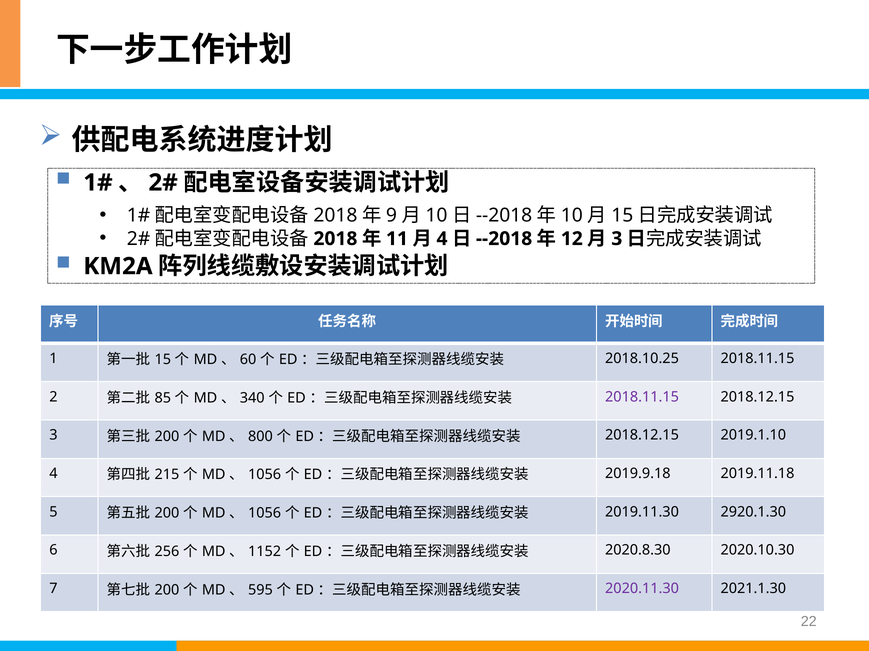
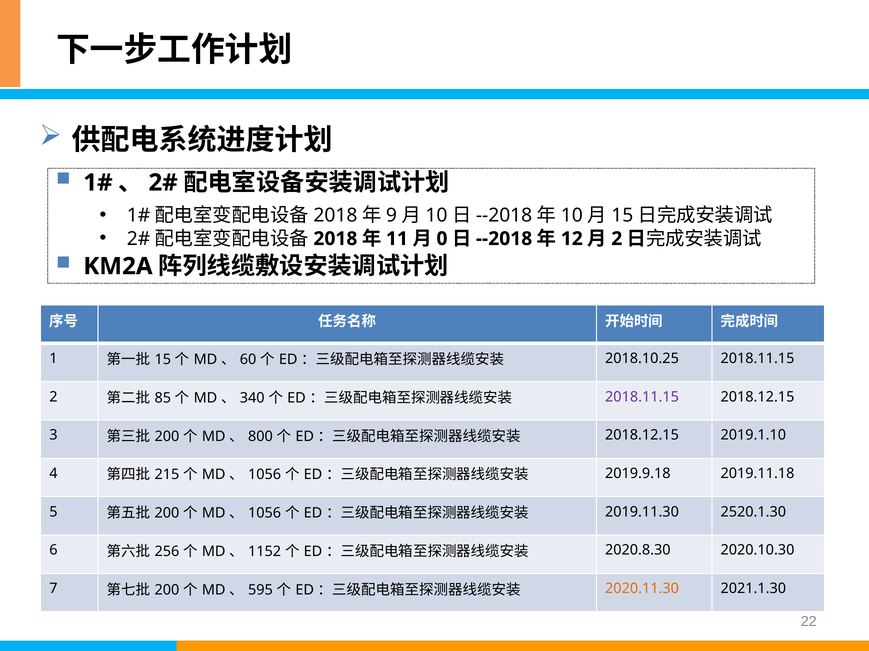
4 at (442, 239): 4 -> 0
3 at (617, 239): 3 -> 2
2920.1.30: 2920.1.30 -> 2520.1.30
2020.11.30 colour: purple -> orange
